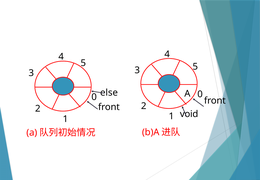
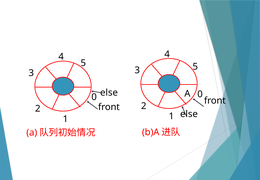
void at (189, 114): void -> else
